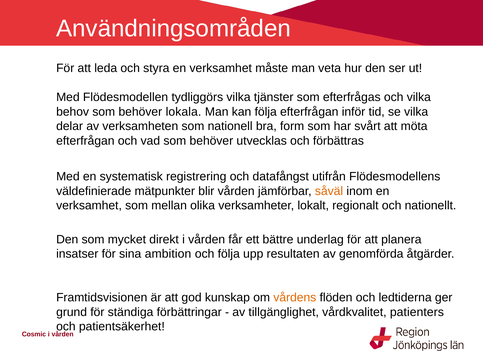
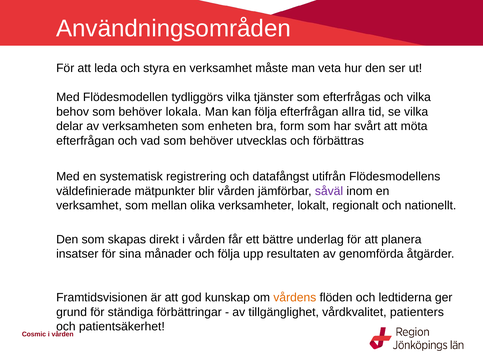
inför: inför -> allra
nationell: nationell -> enheten
såväl colour: orange -> purple
mycket: mycket -> skapas
ambition: ambition -> månader
